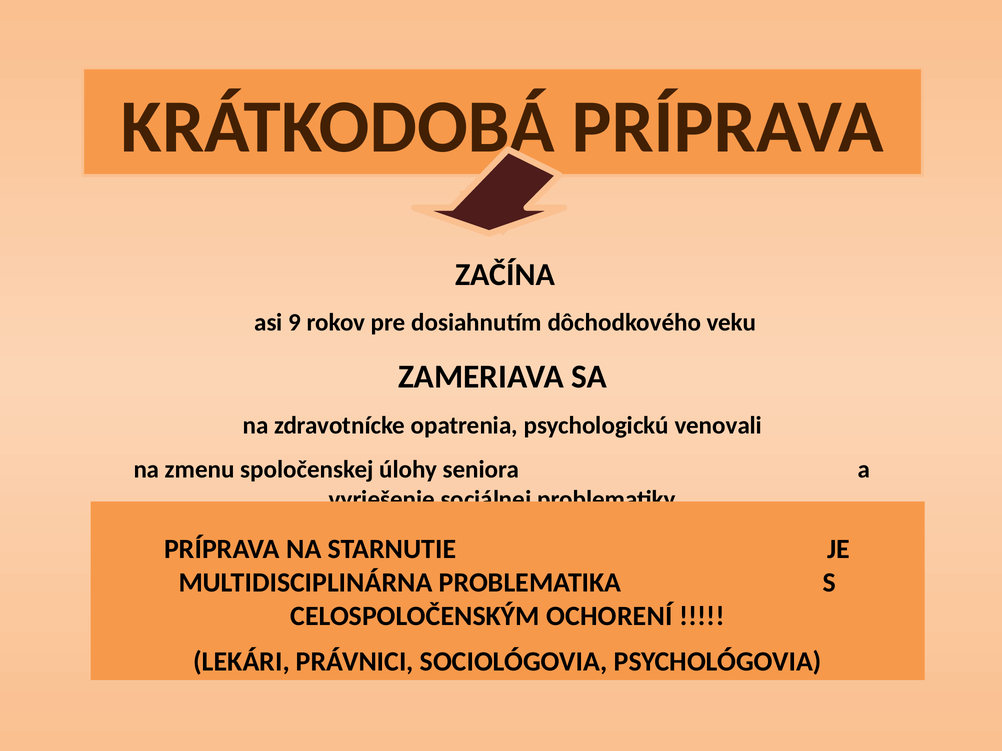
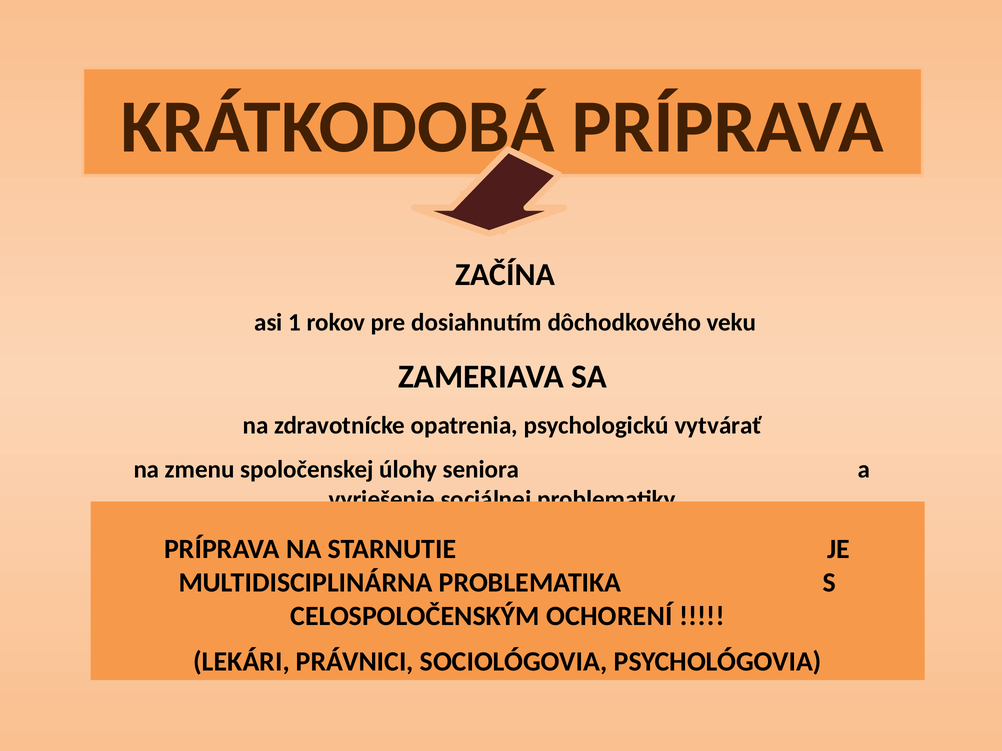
9: 9 -> 1
venovali: venovali -> vytvárať
